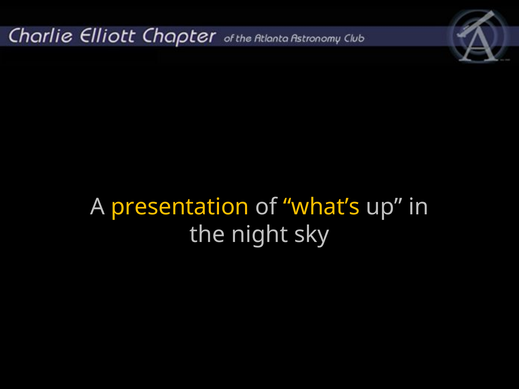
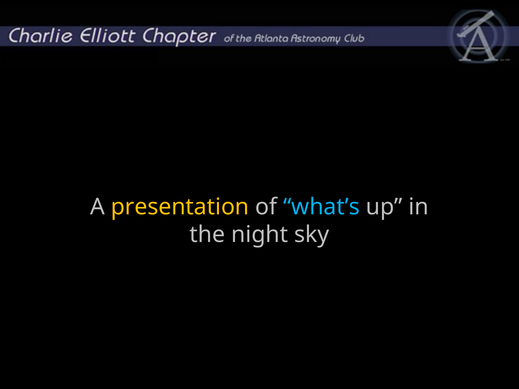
what’s at (321, 207) colour: yellow -> light blue
